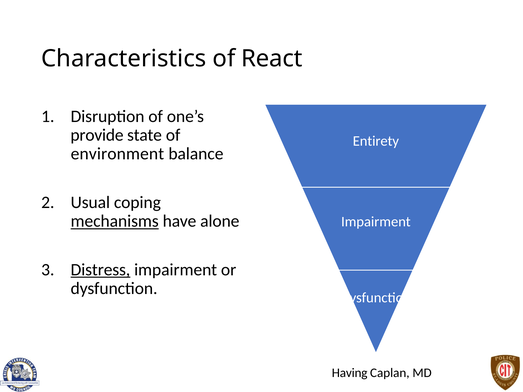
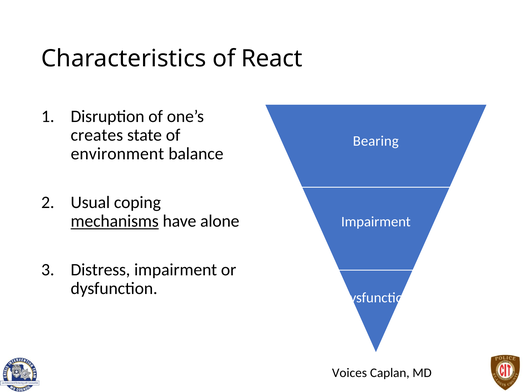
provide: provide -> creates
Entirety: Entirety -> Bearing
Distress underline: present -> none
Having: Having -> Voices
